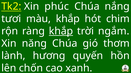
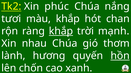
chim: chim -> chan
ngắm: ngắm -> mạnh
năng: năng -> nhau
hồn underline: none -> present
